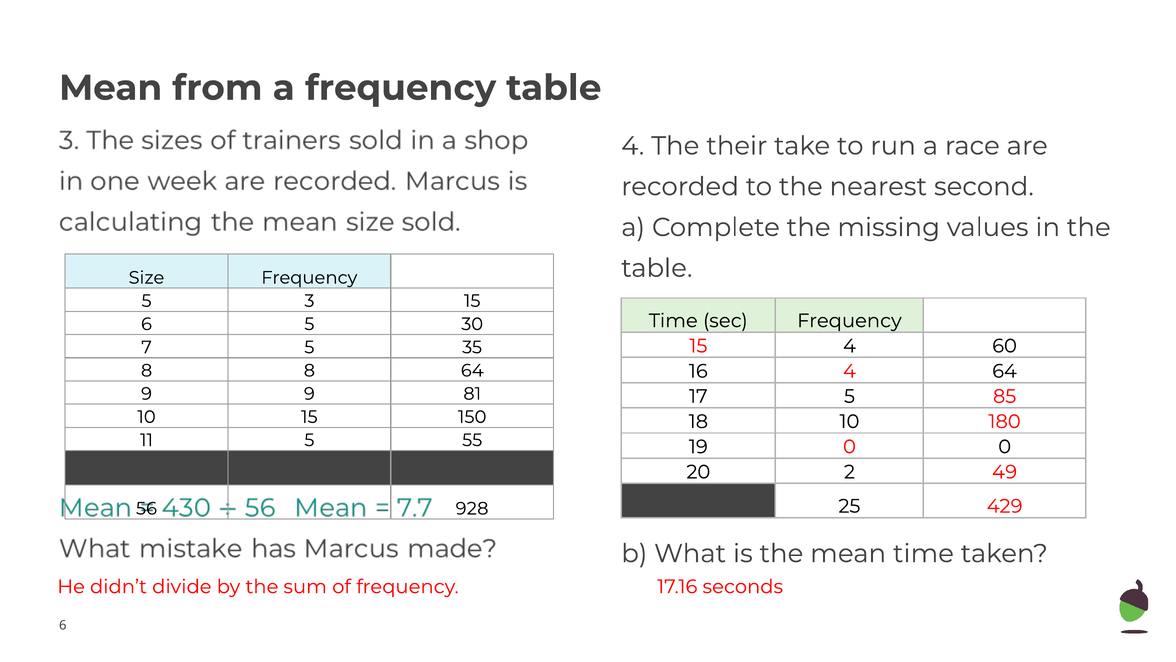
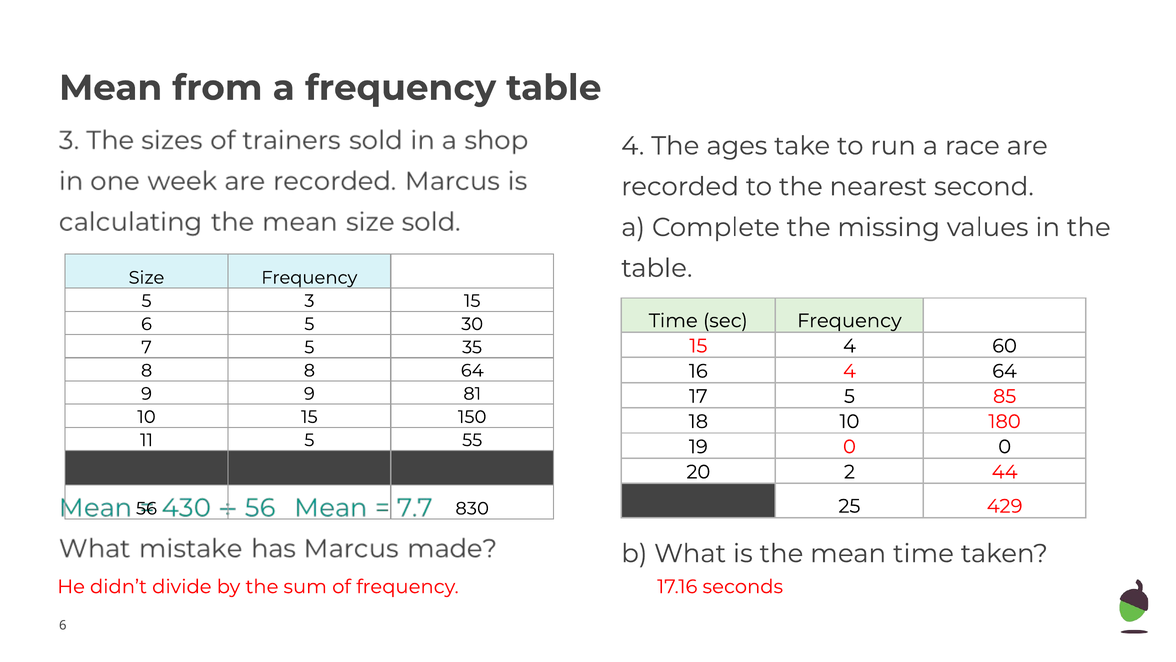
their: their -> ages
49: 49 -> 44
928: 928 -> 830
